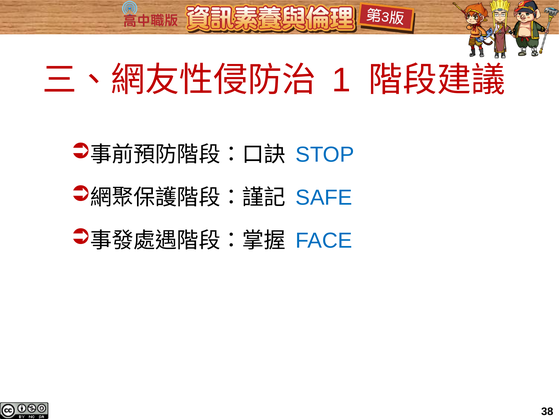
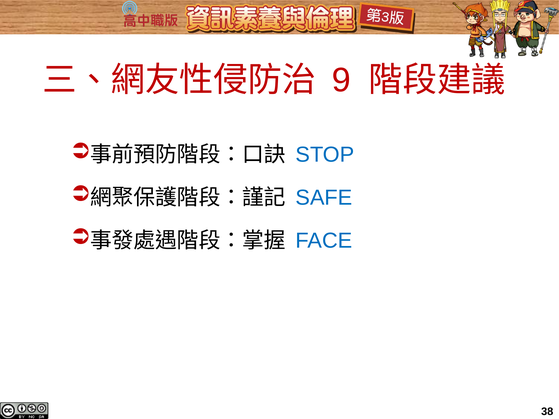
1: 1 -> 9
